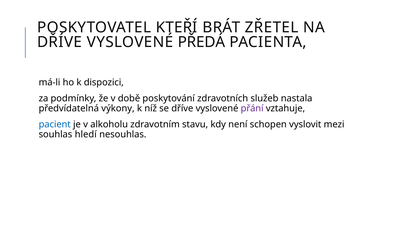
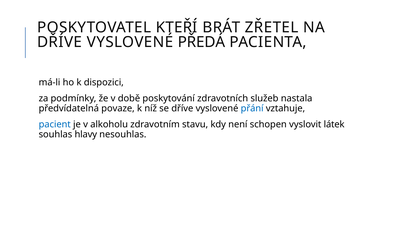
výkony: výkony -> povaze
přání colour: purple -> blue
mezi: mezi -> látek
hledí: hledí -> hlavy
